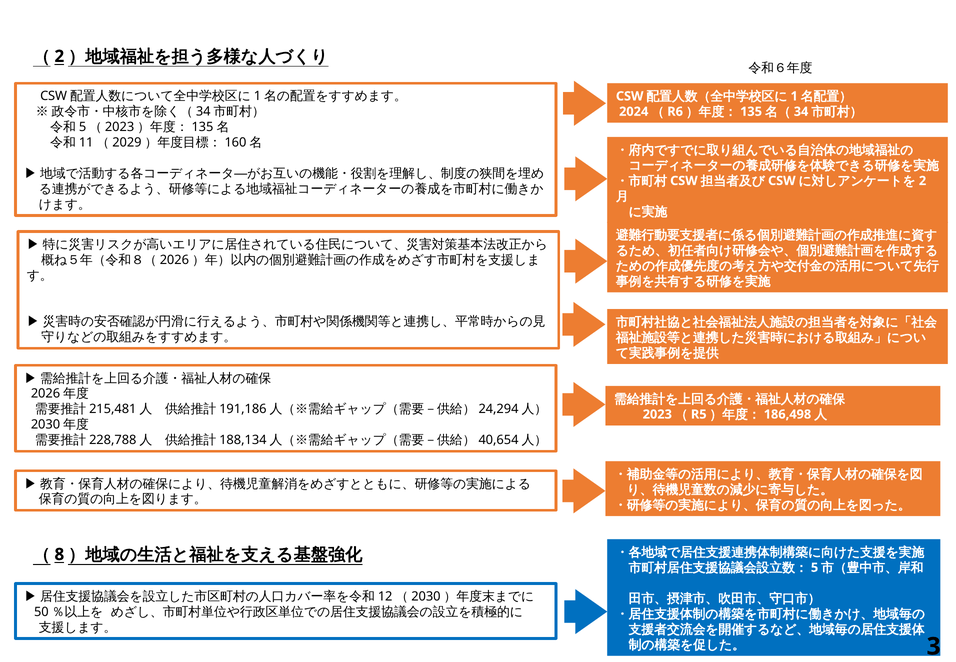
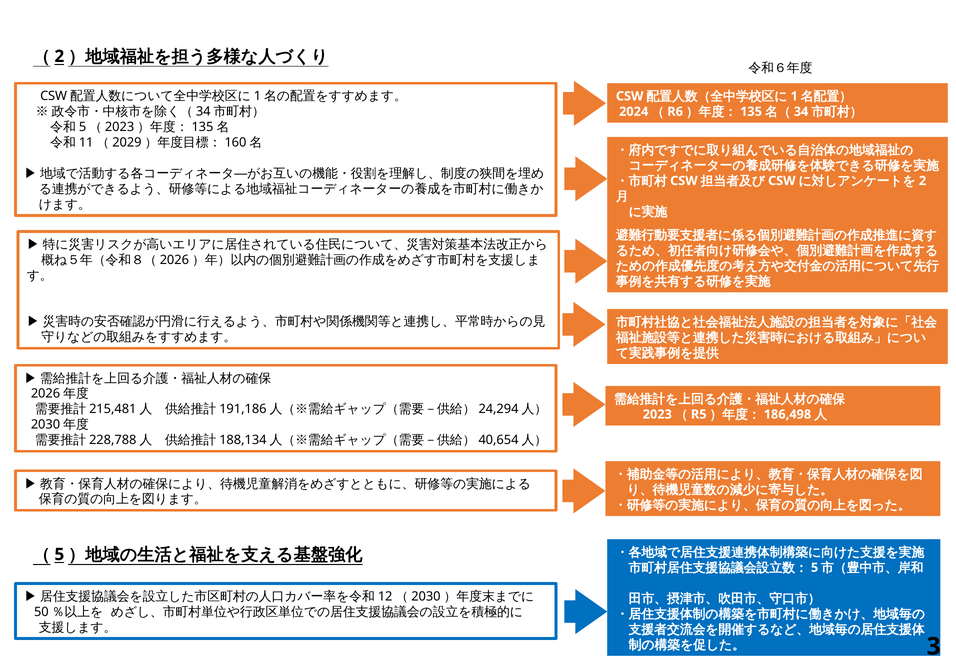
8 at (59, 554): 8 -> 5
